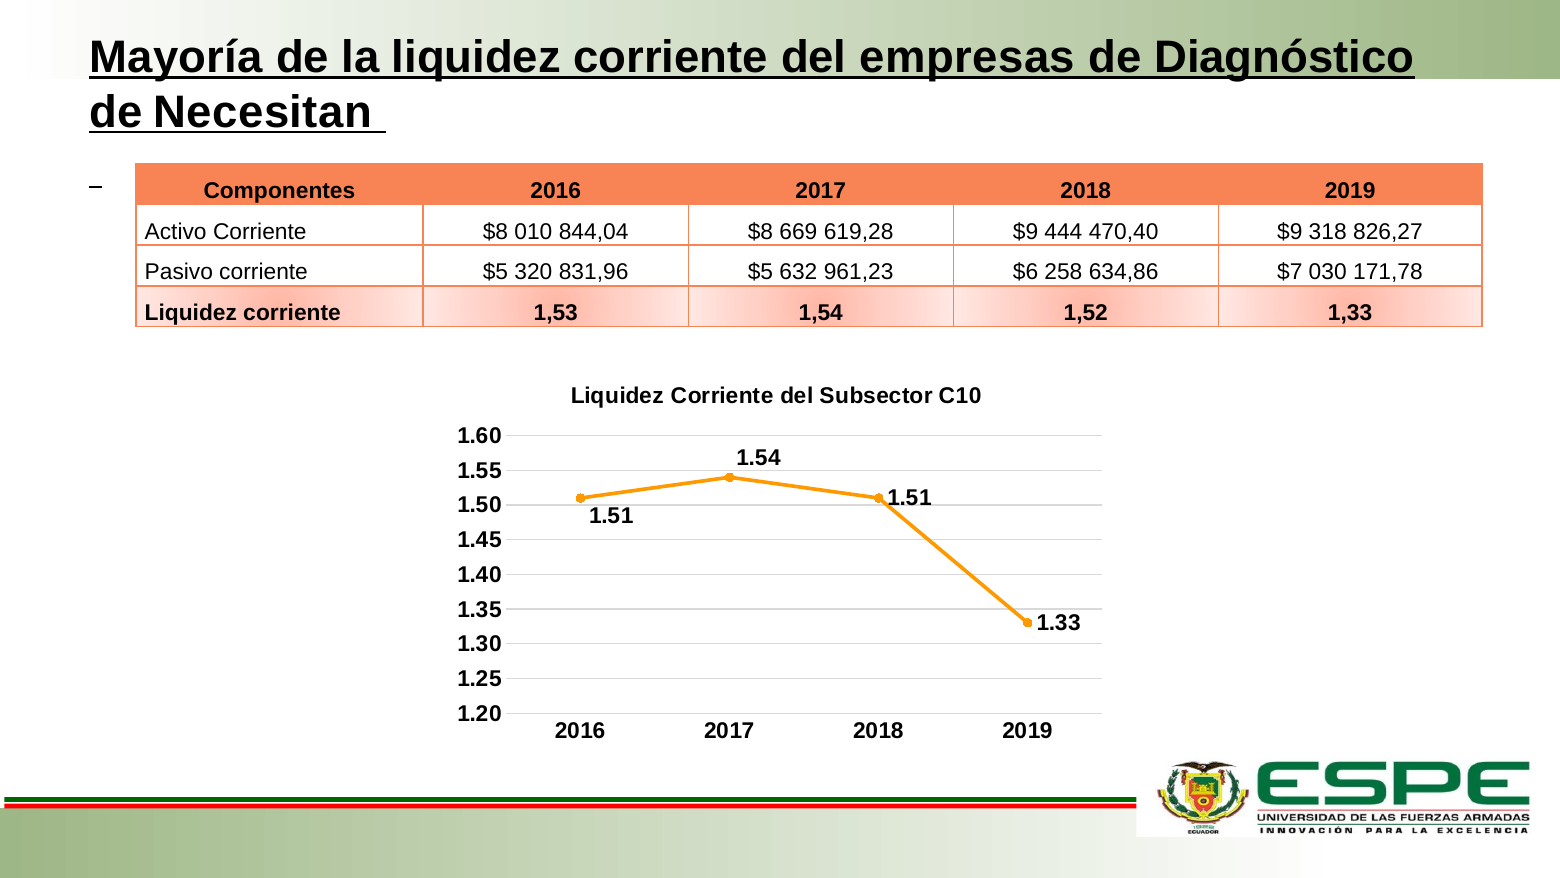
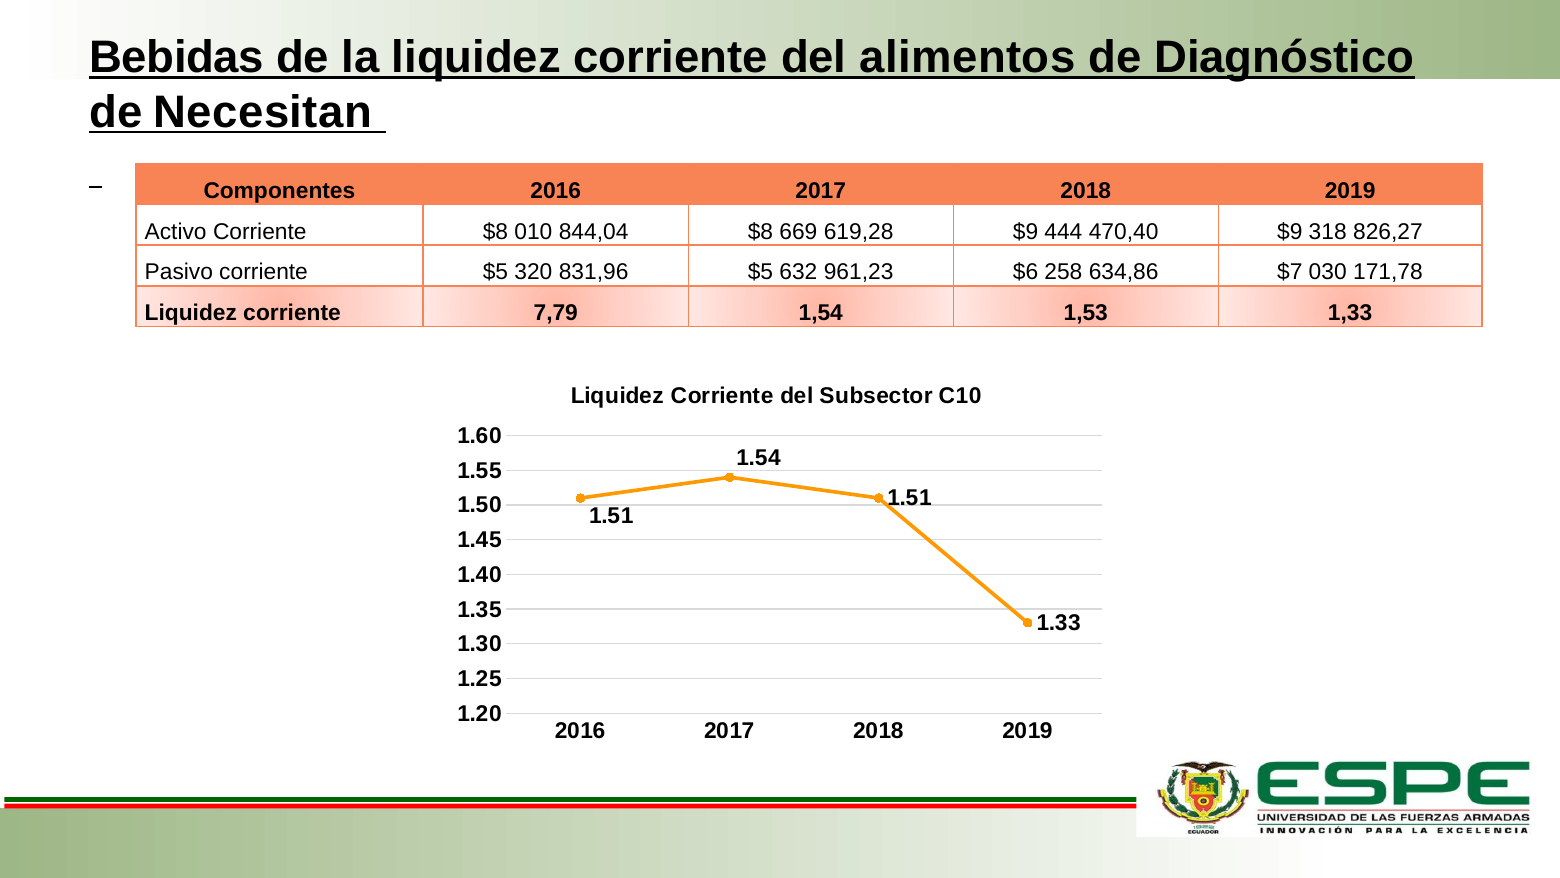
Mayoría: Mayoría -> Bebidas
empresas: empresas -> alimentos
1,53: 1,53 -> 7,79
1,52: 1,52 -> 1,53
